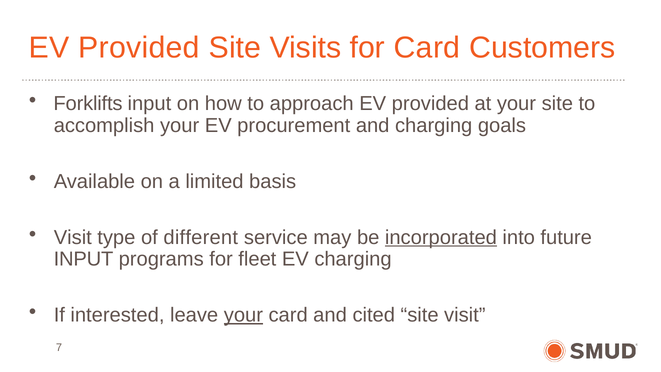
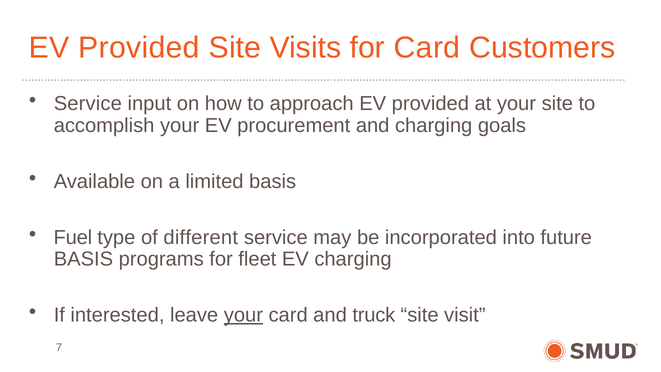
Forklifts at (88, 104): Forklifts -> Service
Visit at (73, 237): Visit -> Fuel
incorporated underline: present -> none
INPUT at (84, 259): INPUT -> BASIS
cited: cited -> truck
